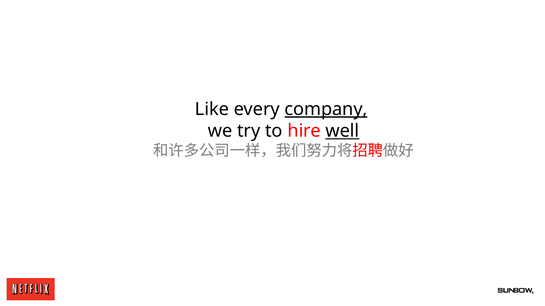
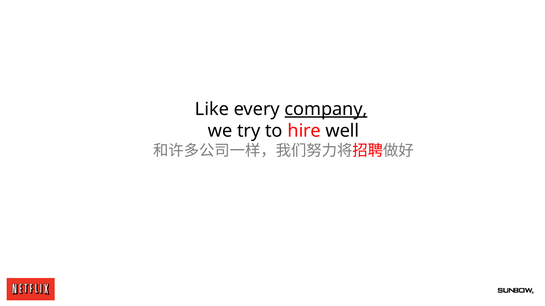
well underline: present -> none
